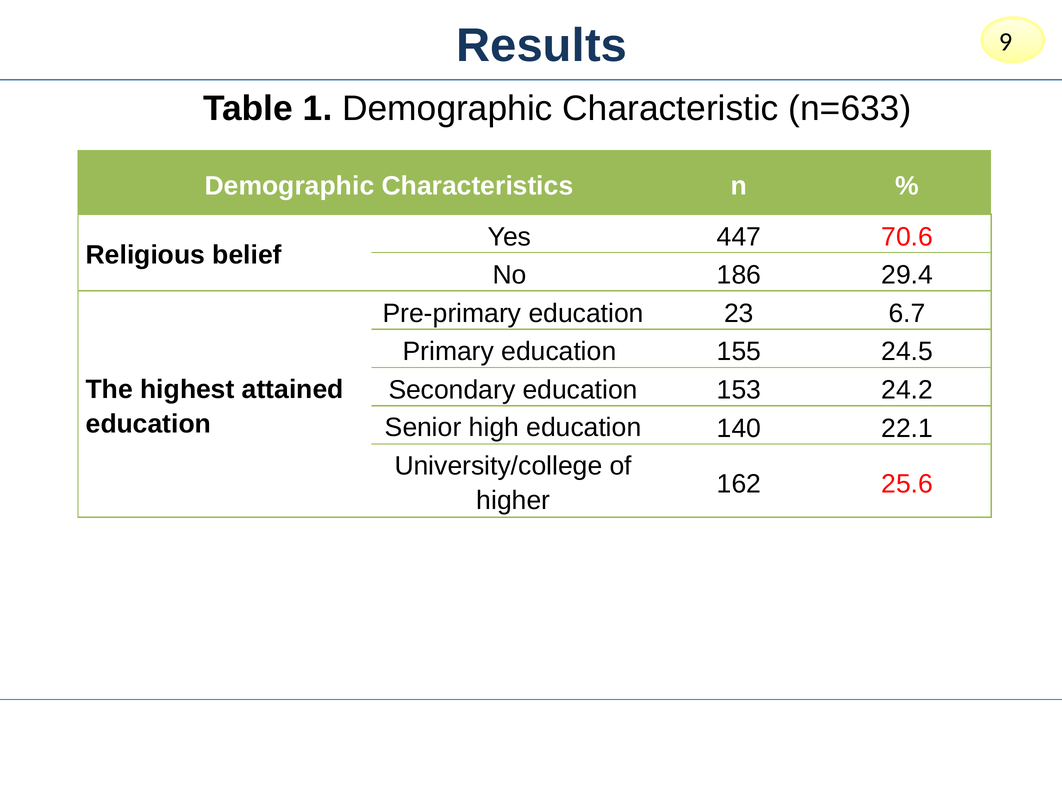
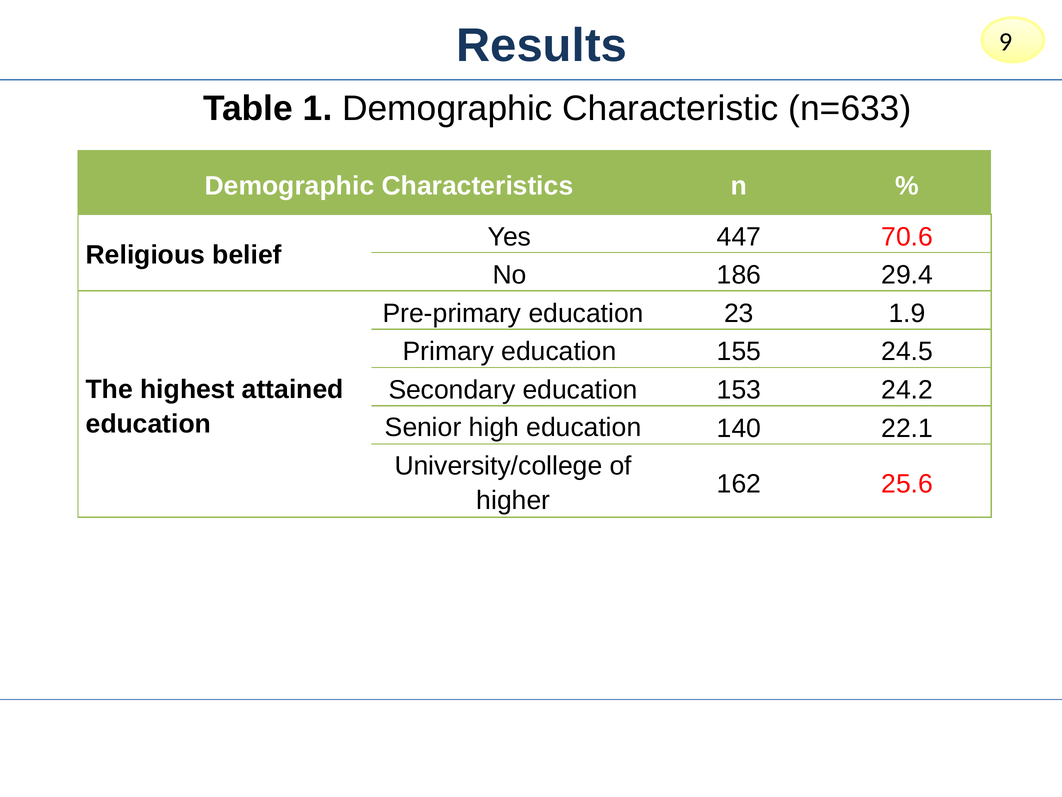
6.7: 6.7 -> 1.9
